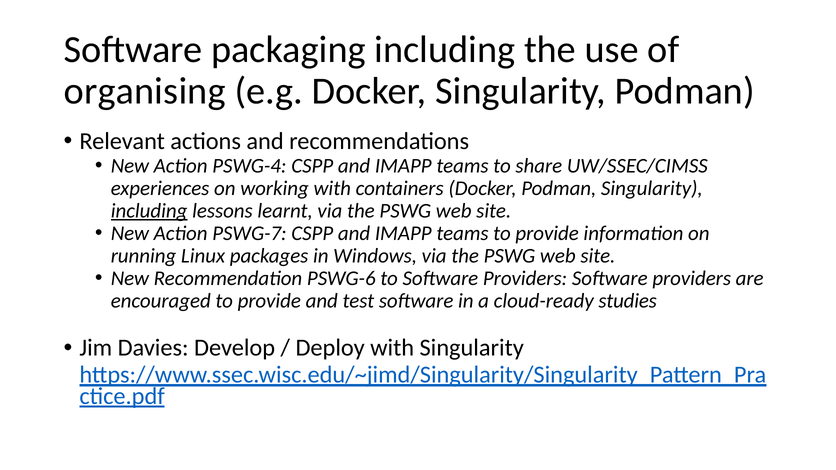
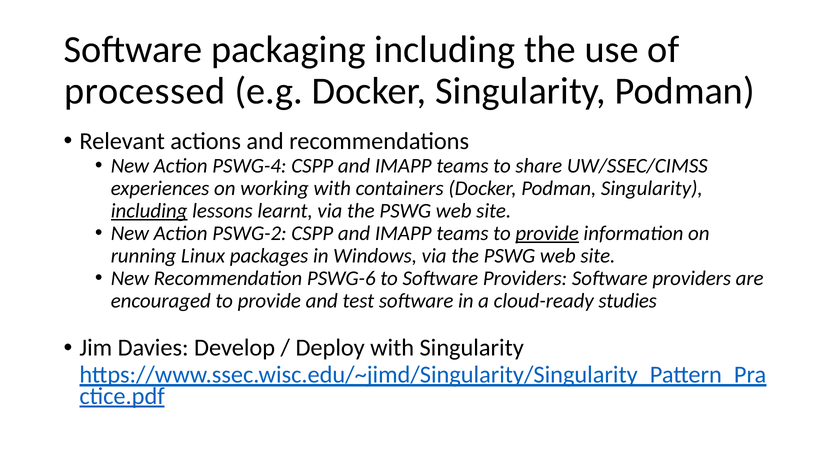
organising: organising -> processed
PSWG-7: PSWG-7 -> PSWG-2
provide at (547, 233) underline: none -> present
